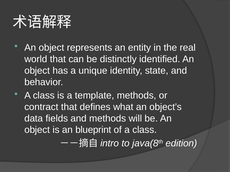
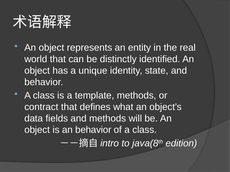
an blueprint: blueprint -> behavior
